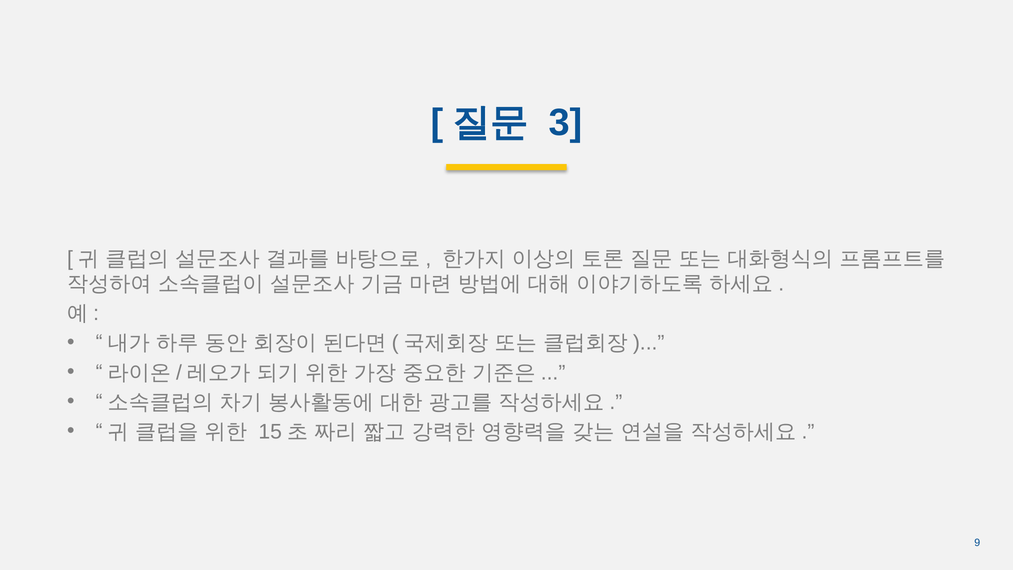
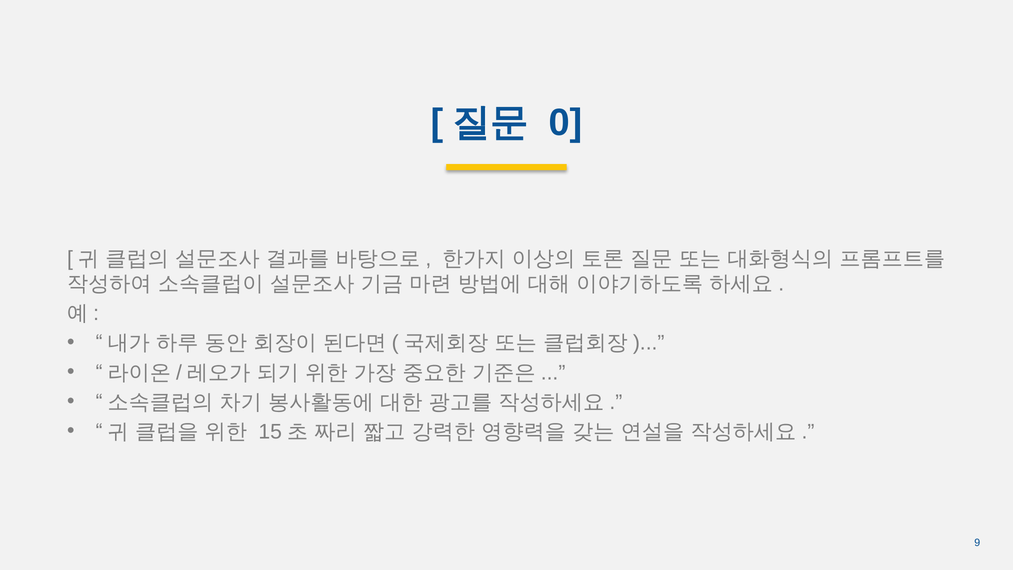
3: 3 -> 0
